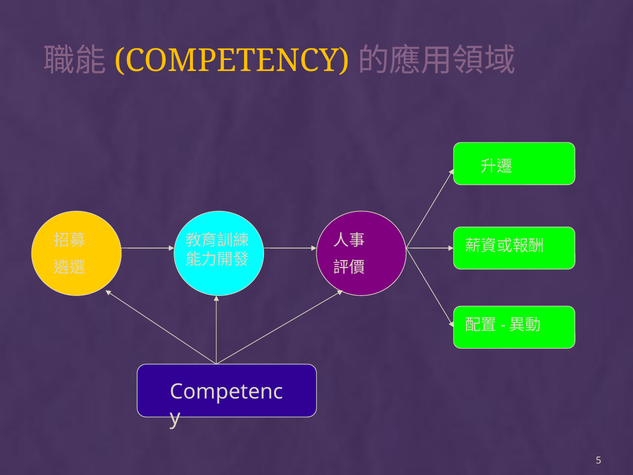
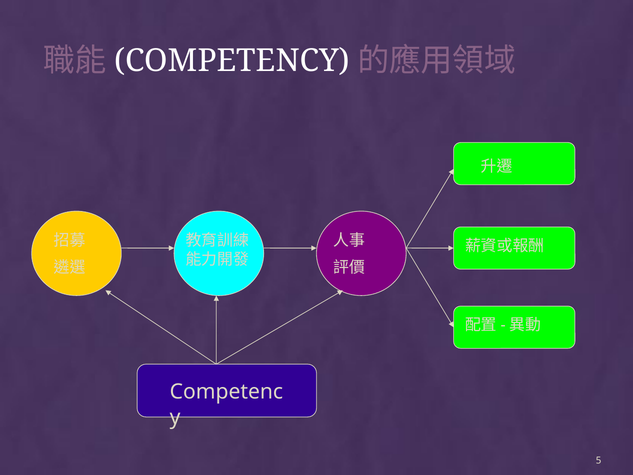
COMPETENCY colour: yellow -> white
